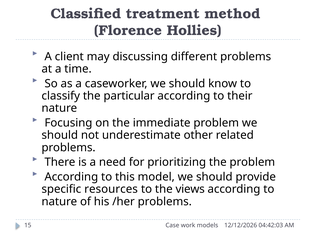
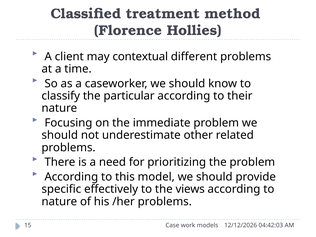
discussing: discussing -> contextual
resources: resources -> effectively
